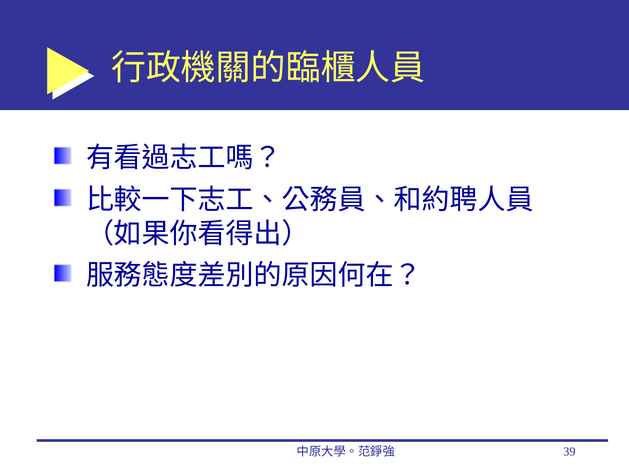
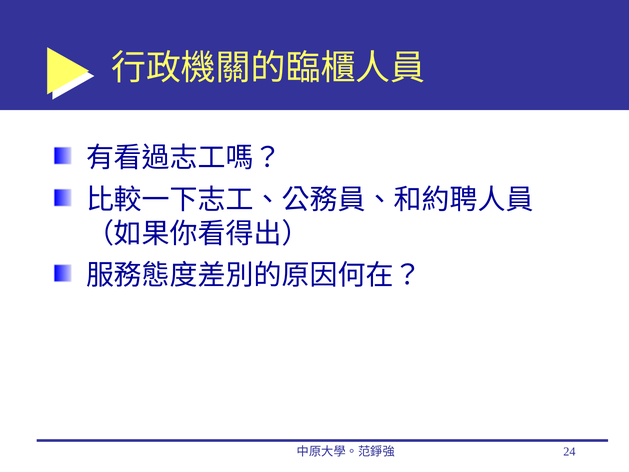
39: 39 -> 24
